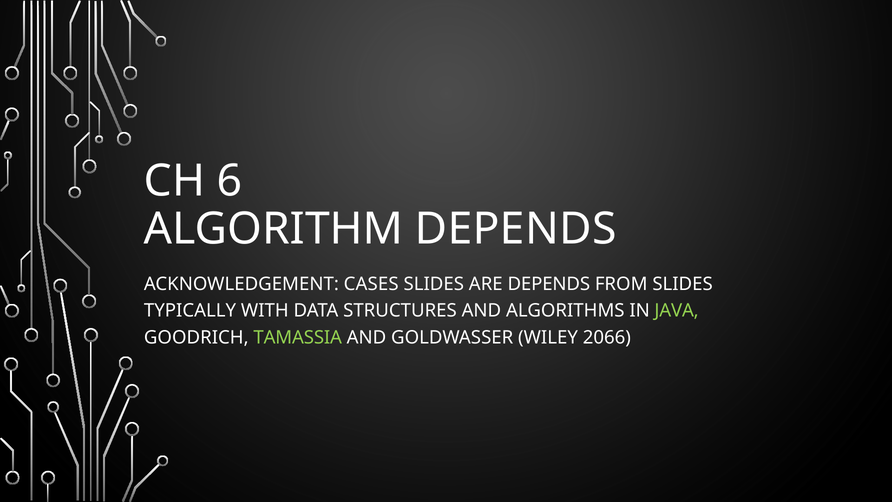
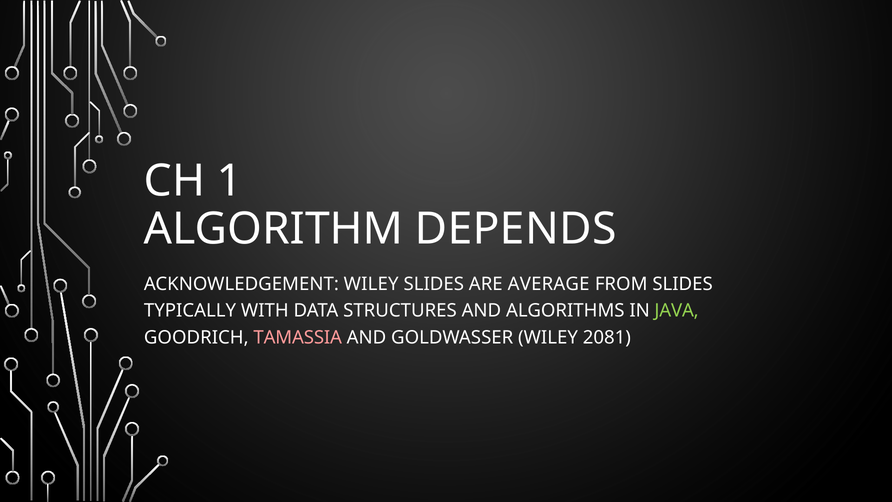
6: 6 -> 1
ACKNOWLEDGEMENT CASES: CASES -> WILEY
ARE DEPENDS: DEPENDS -> AVERAGE
TAMASSIA colour: light green -> pink
2066: 2066 -> 2081
